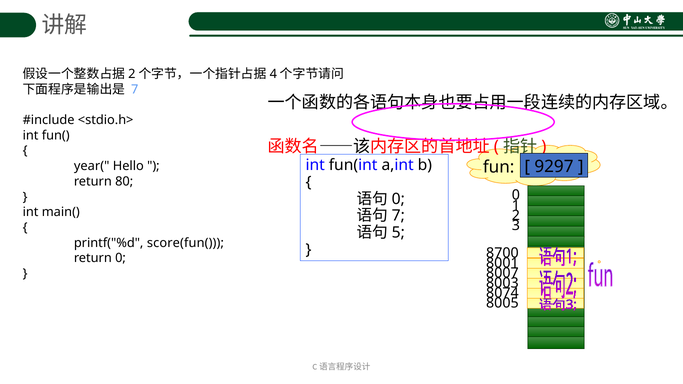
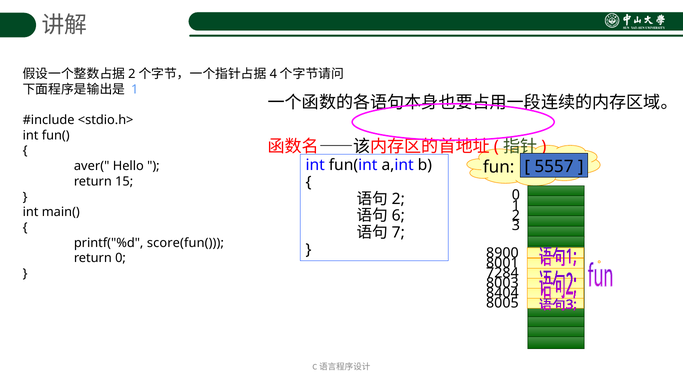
7 at (135, 89): 7 -> 1
year(: year( -> aver(
9297: 9297 -> 5557
80: 80 -> 15
0 at (398, 199): 0 -> 2
7 at (398, 216): 7 -> 6
5: 5 -> 7
8700: 8700 -> 8900
8007: 8007 -> 7284
8074: 8074 -> 8404
